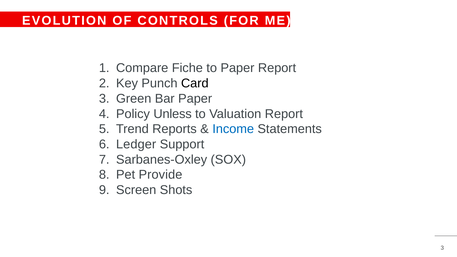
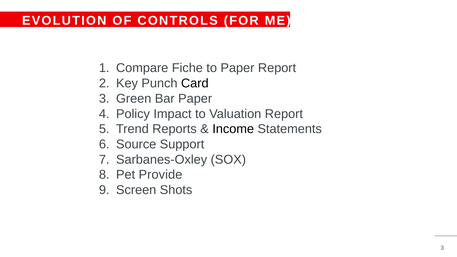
Unless: Unless -> Impact
Income colour: blue -> black
Ledger: Ledger -> Source
